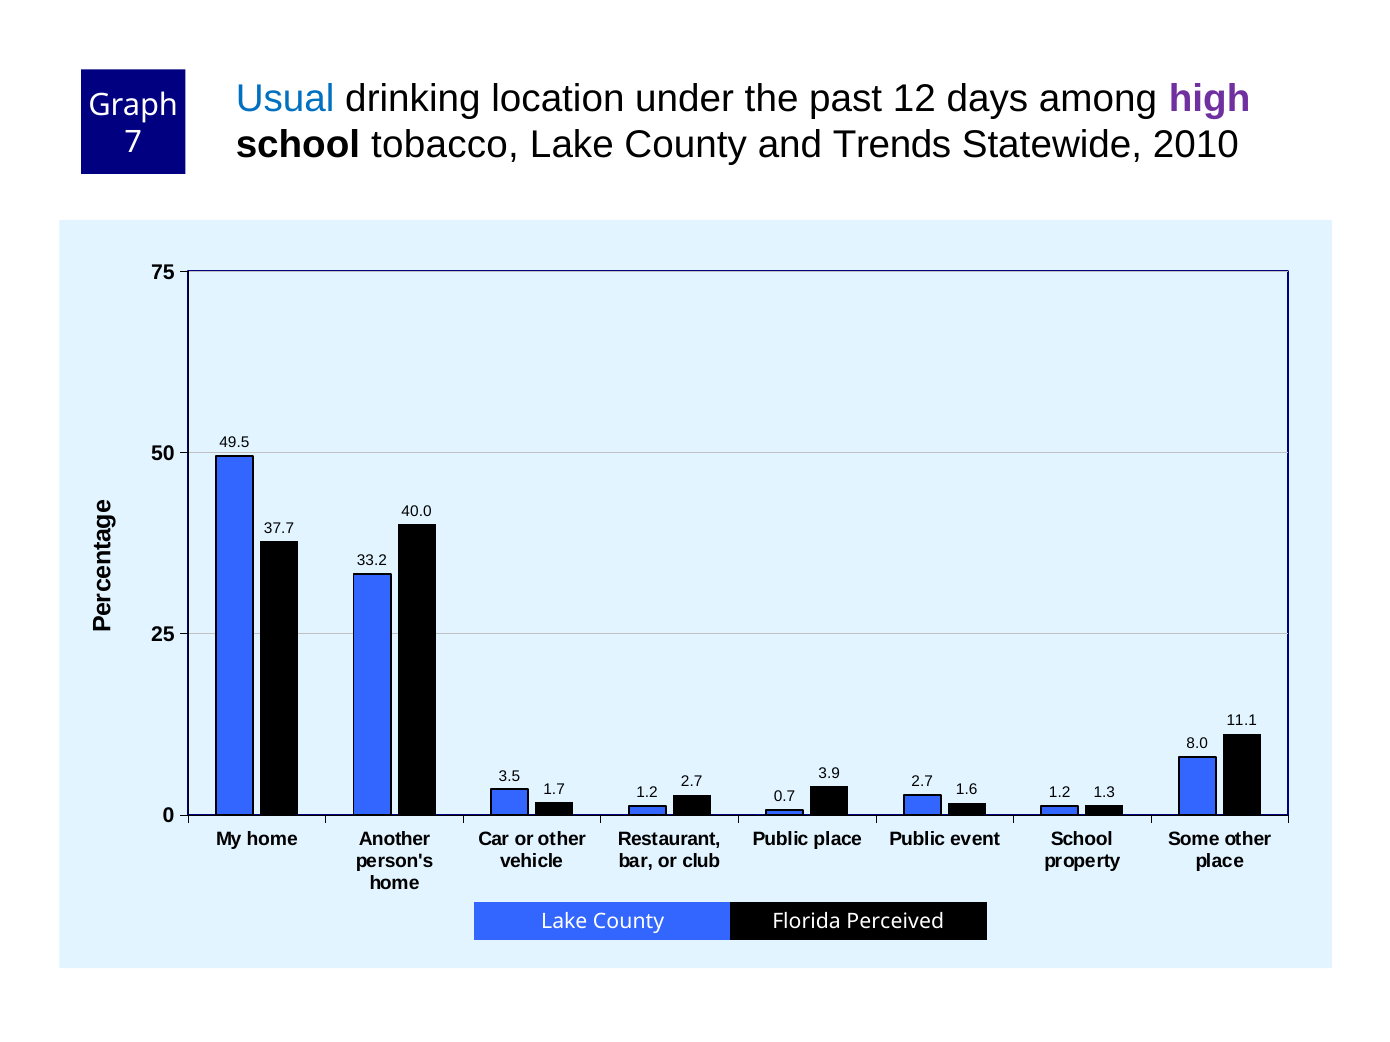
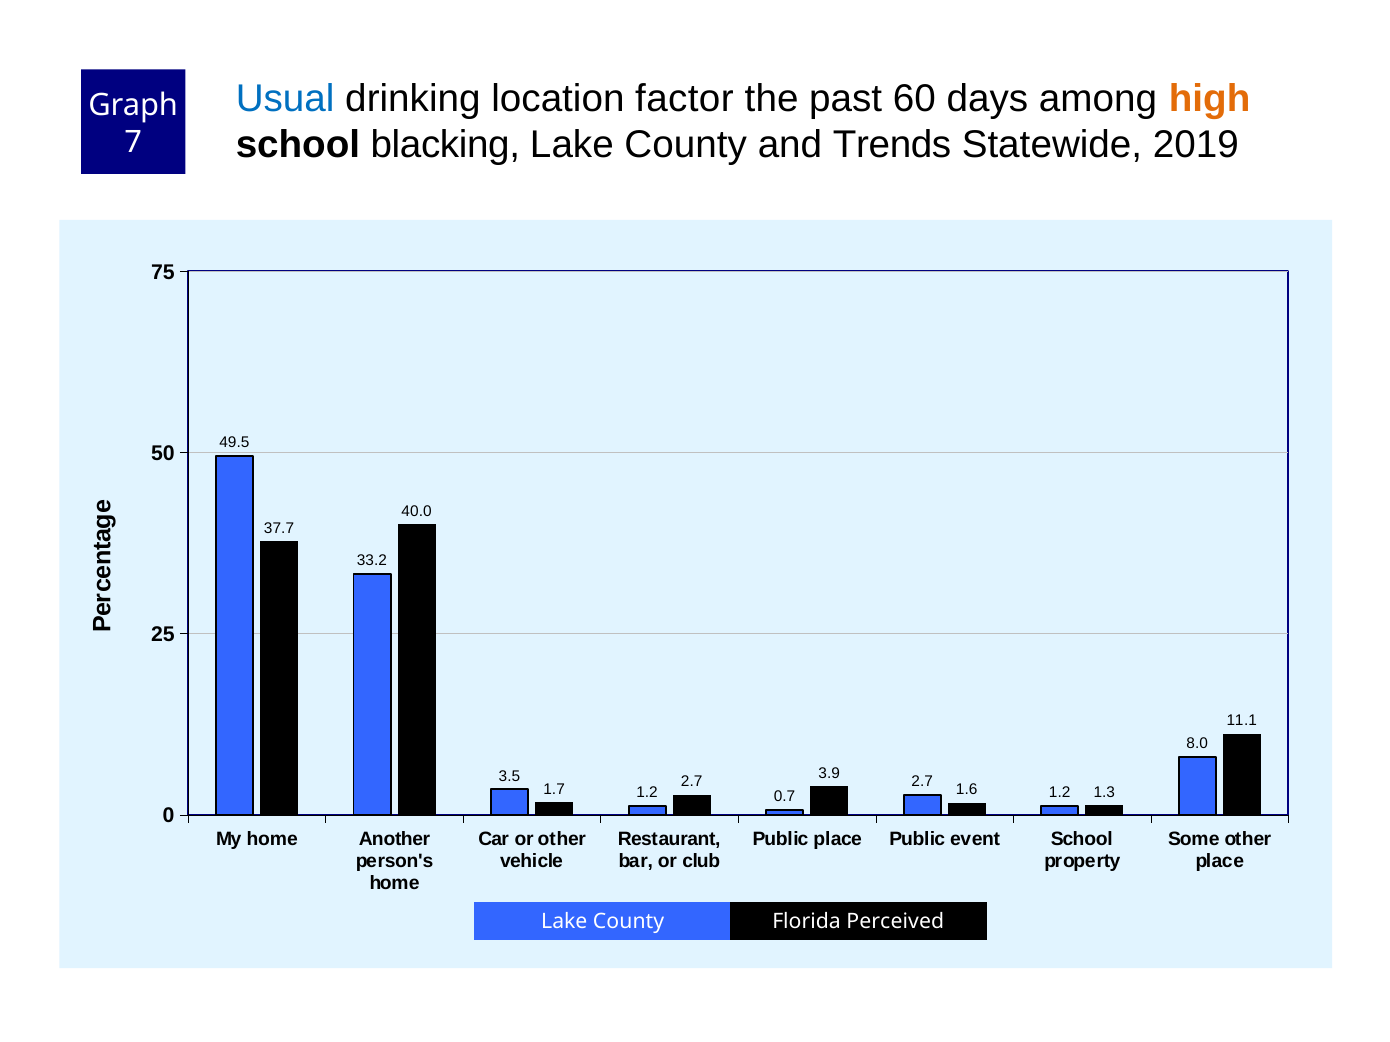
under: under -> factor
12: 12 -> 60
high colour: purple -> orange
tobacco: tobacco -> blacking
2010: 2010 -> 2019
